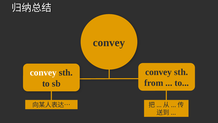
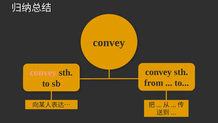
convey at (43, 72) colour: white -> pink
